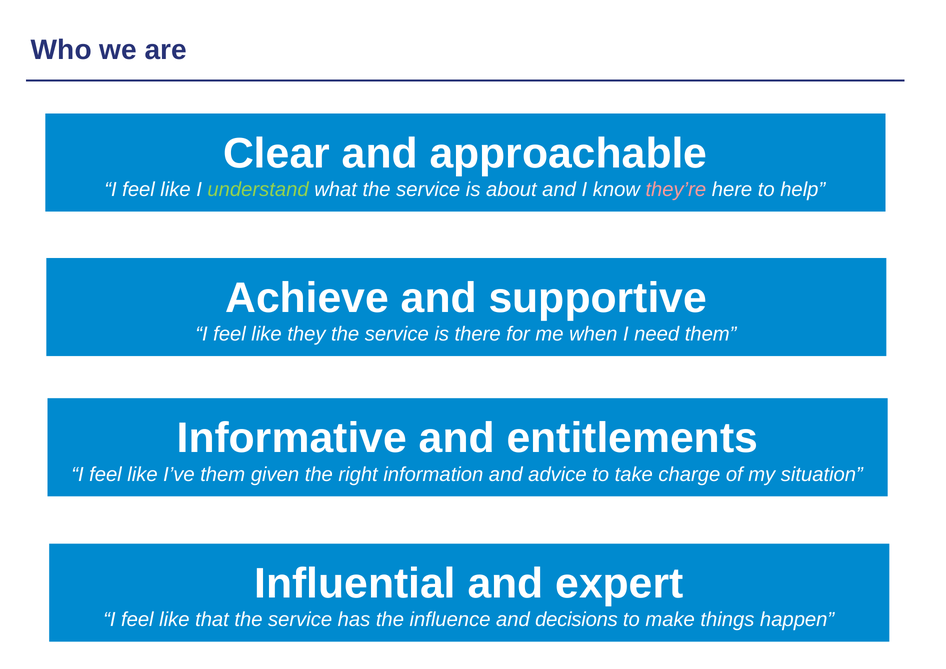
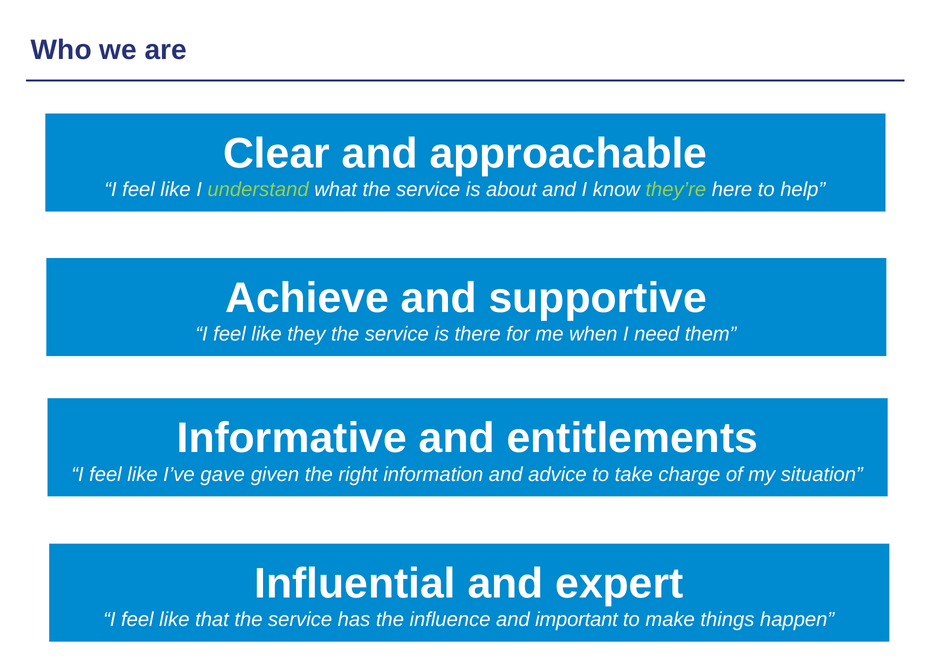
they’re colour: pink -> light green
I’ve them: them -> gave
decisions: decisions -> important
